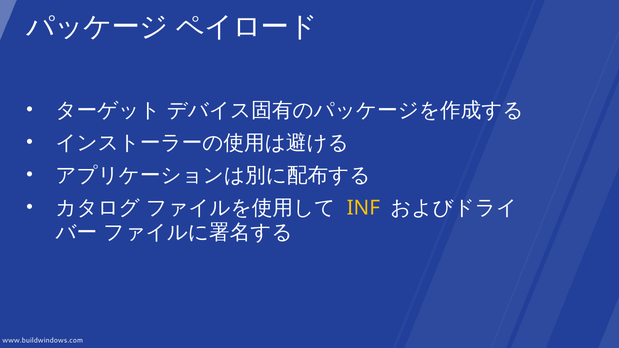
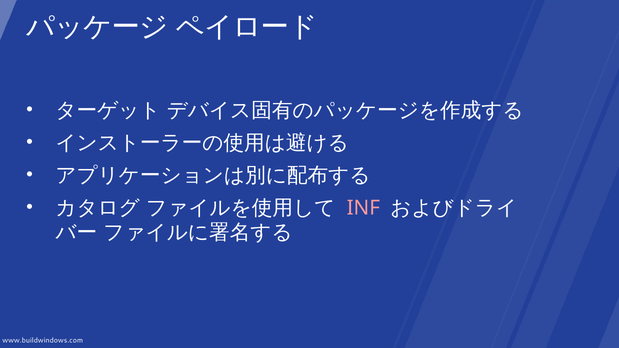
INF colour: yellow -> pink
